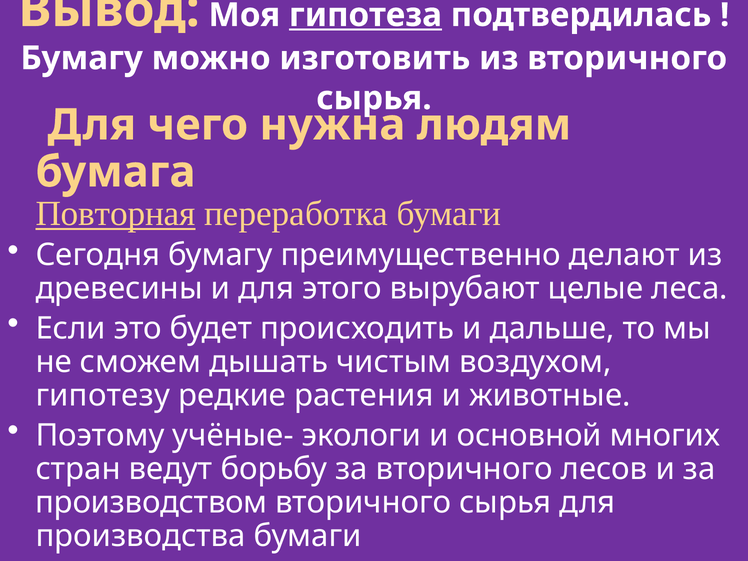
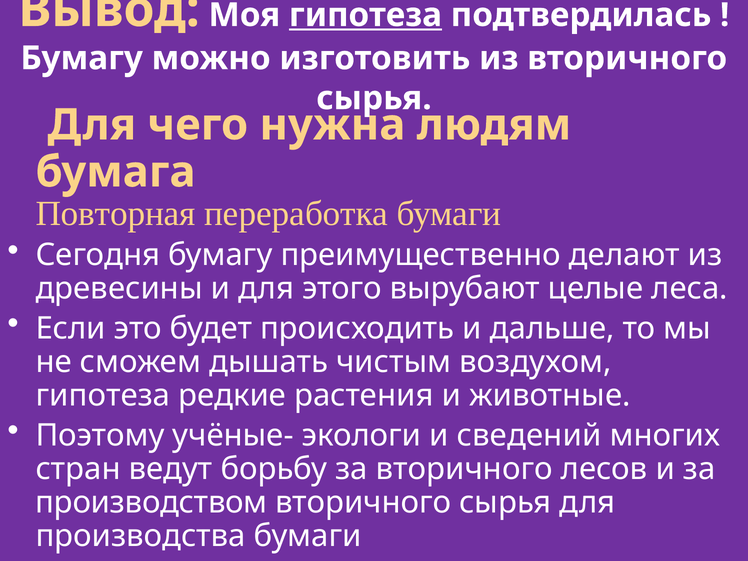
Повторная underline: present -> none
гипотезу at (103, 396): гипотезу -> гипотеза
основной: основной -> сведений
